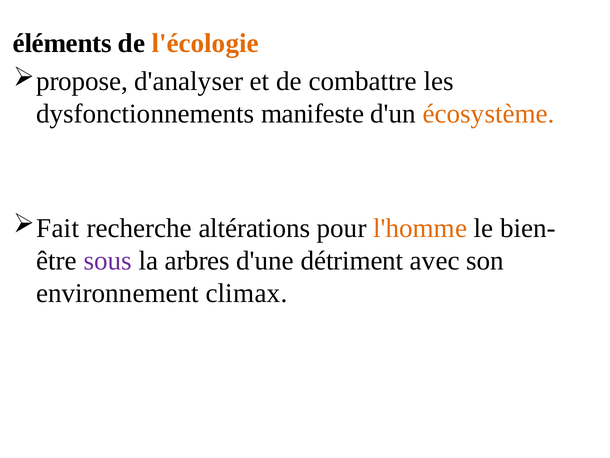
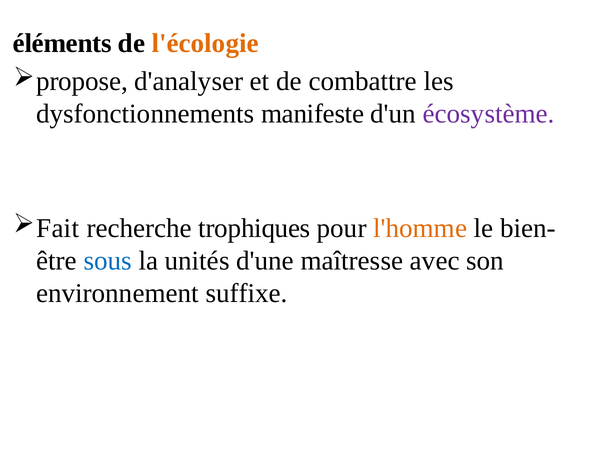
écosystème colour: orange -> purple
altérations: altérations -> trophiques
sous colour: purple -> blue
arbres: arbres -> unités
détriment: détriment -> maîtresse
climax: climax -> suffixe
